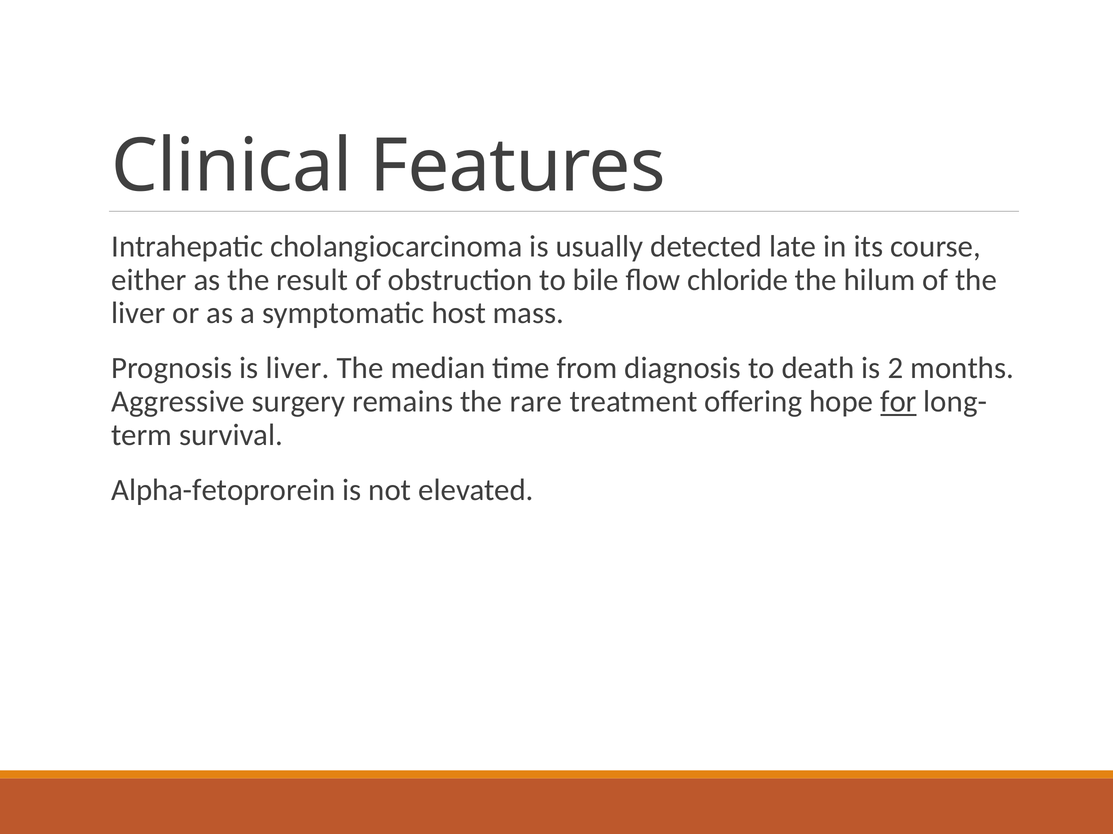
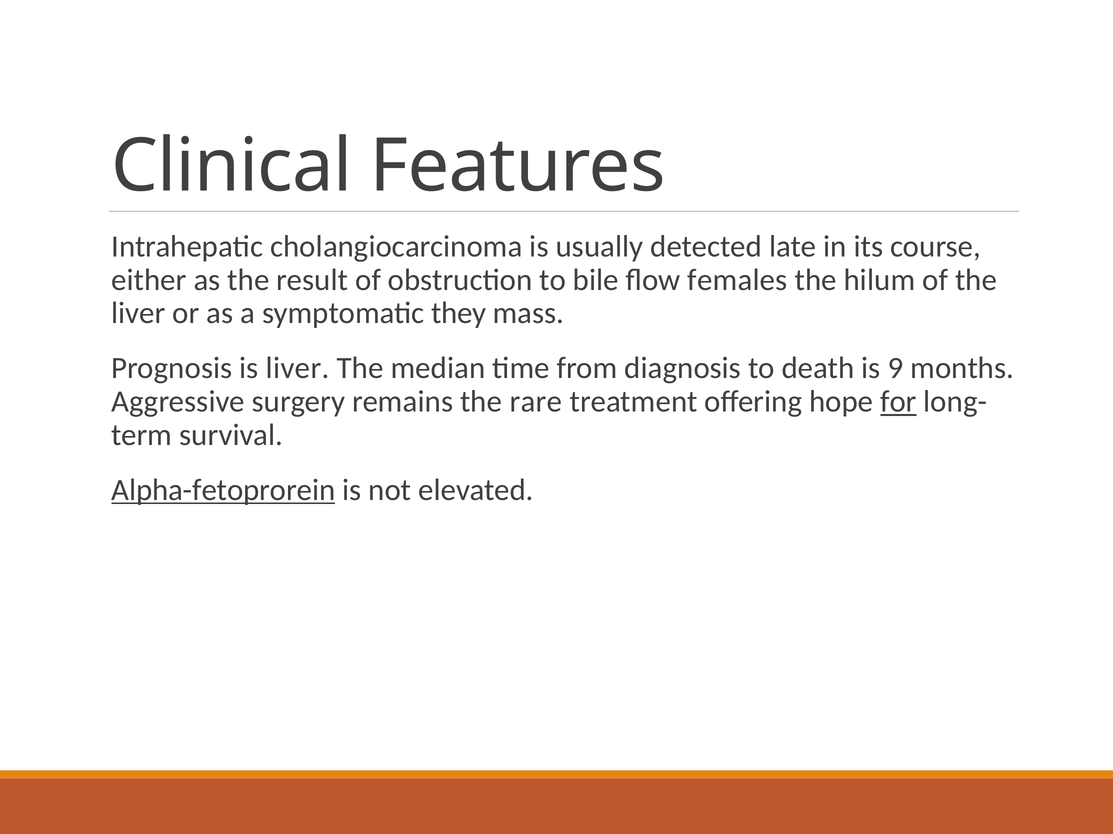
chloride: chloride -> females
host: host -> they
2: 2 -> 9
Alpha-fetoprorein underline: none -> present
